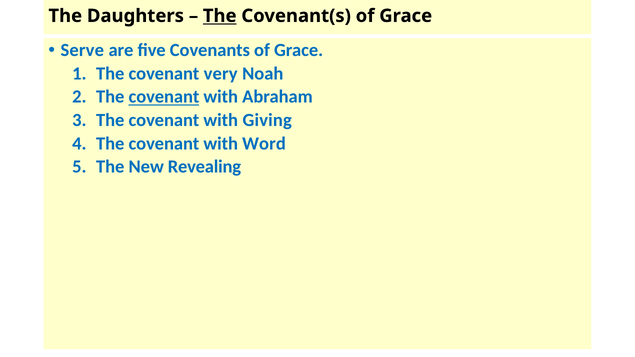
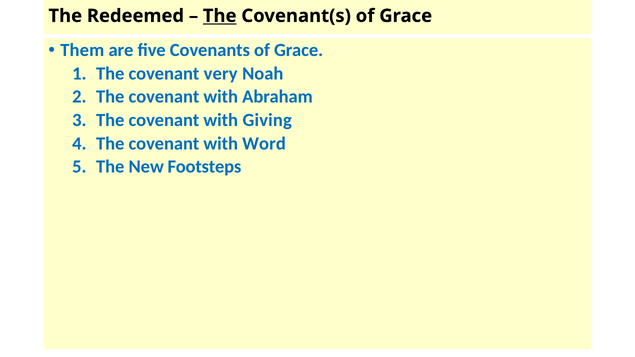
Daughters: Daughters -> Redeemed
Serve: Serve -> Them
covenant at (164, 97) underline: present -> none
Revealing: Revealing -> Footsteps
